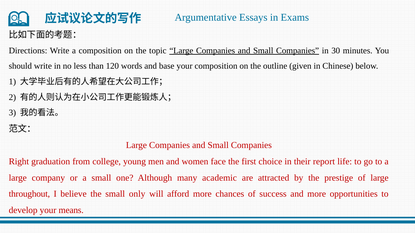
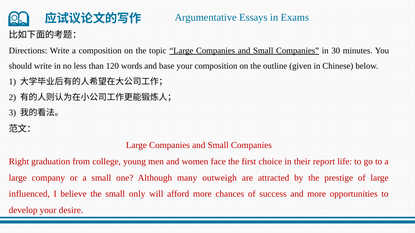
academic: academic -> outweigh
throughout: throughout -> influenced
means: means -> desire
